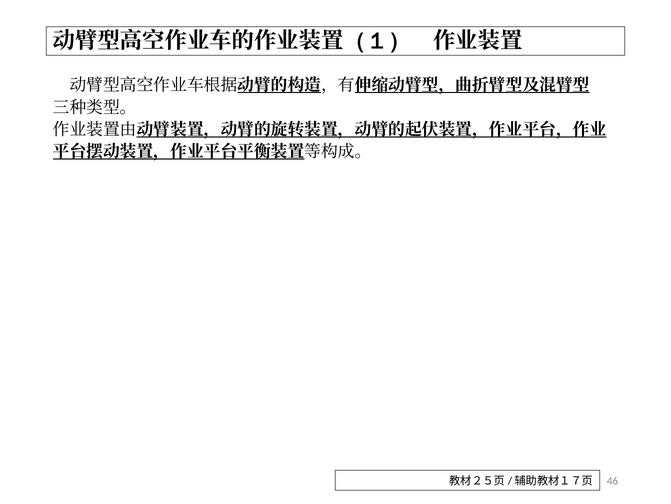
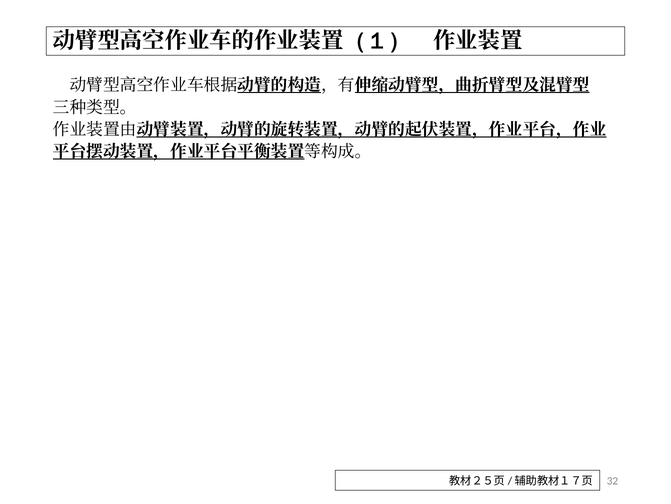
46: 46 -> 32
